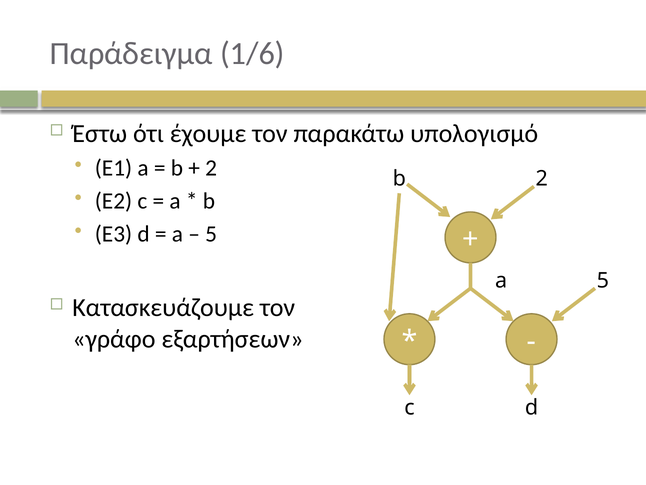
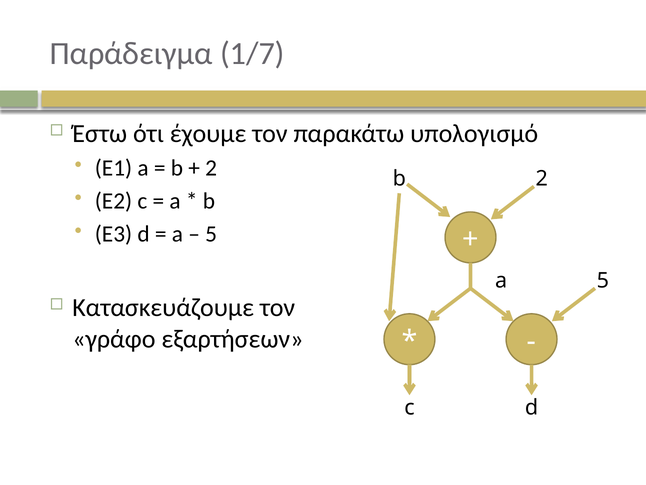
1/6: 1/6 -> 1/7
